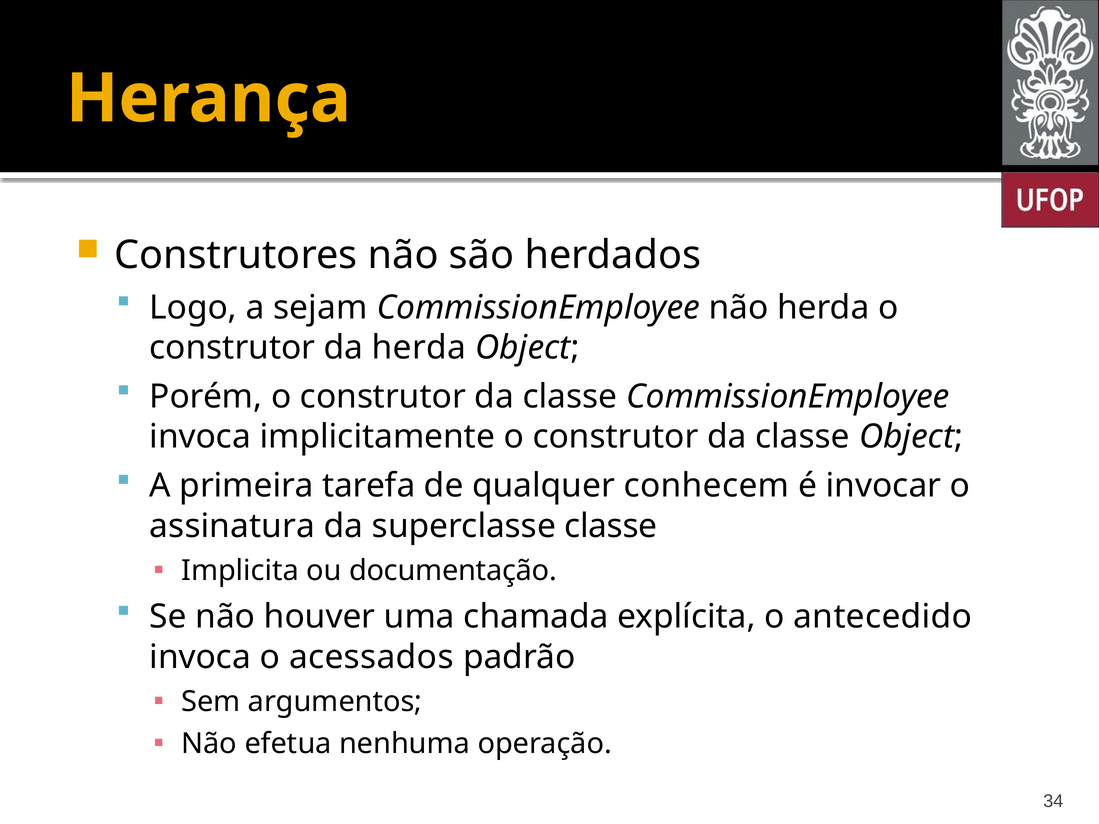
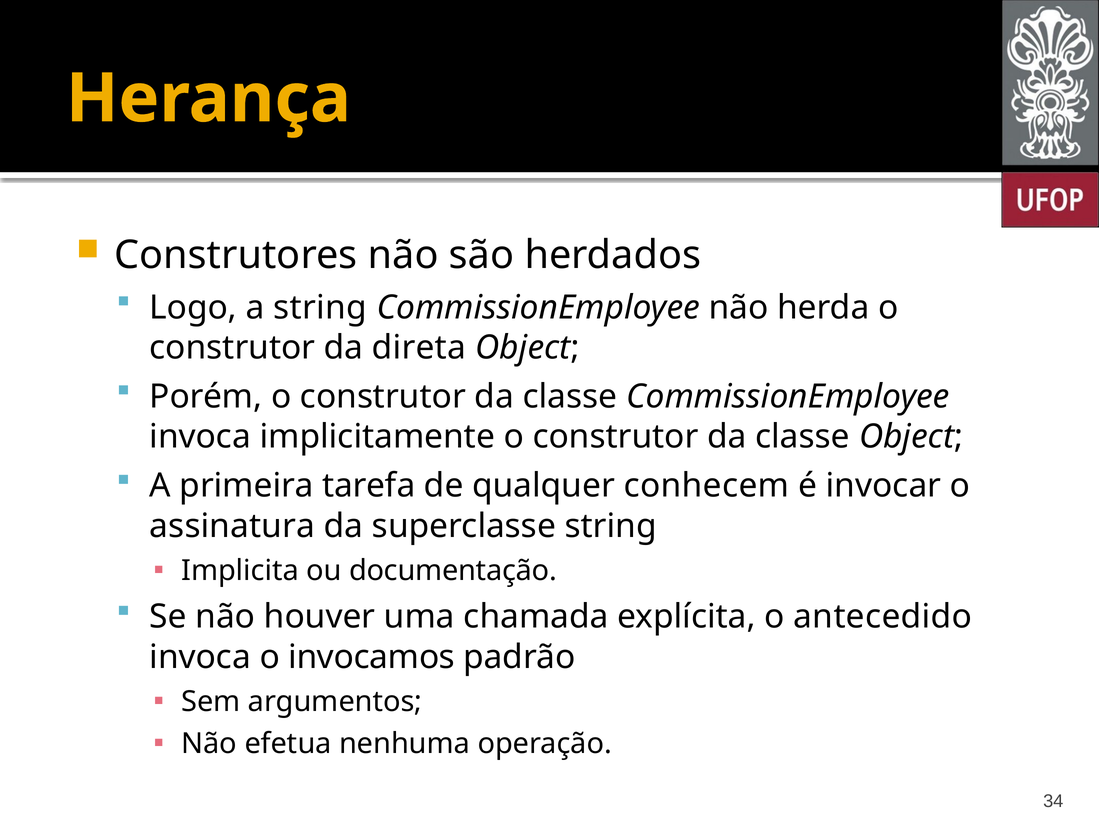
a sejam: sejam -> string
da herda: herda -> direta
superclasse classe: classe -> string
acessados: acessados -> invocamos
